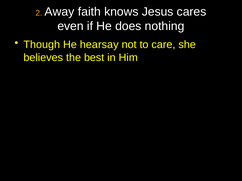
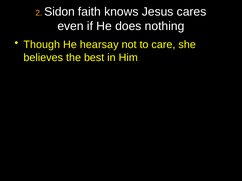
Away: Away -> Sidon
